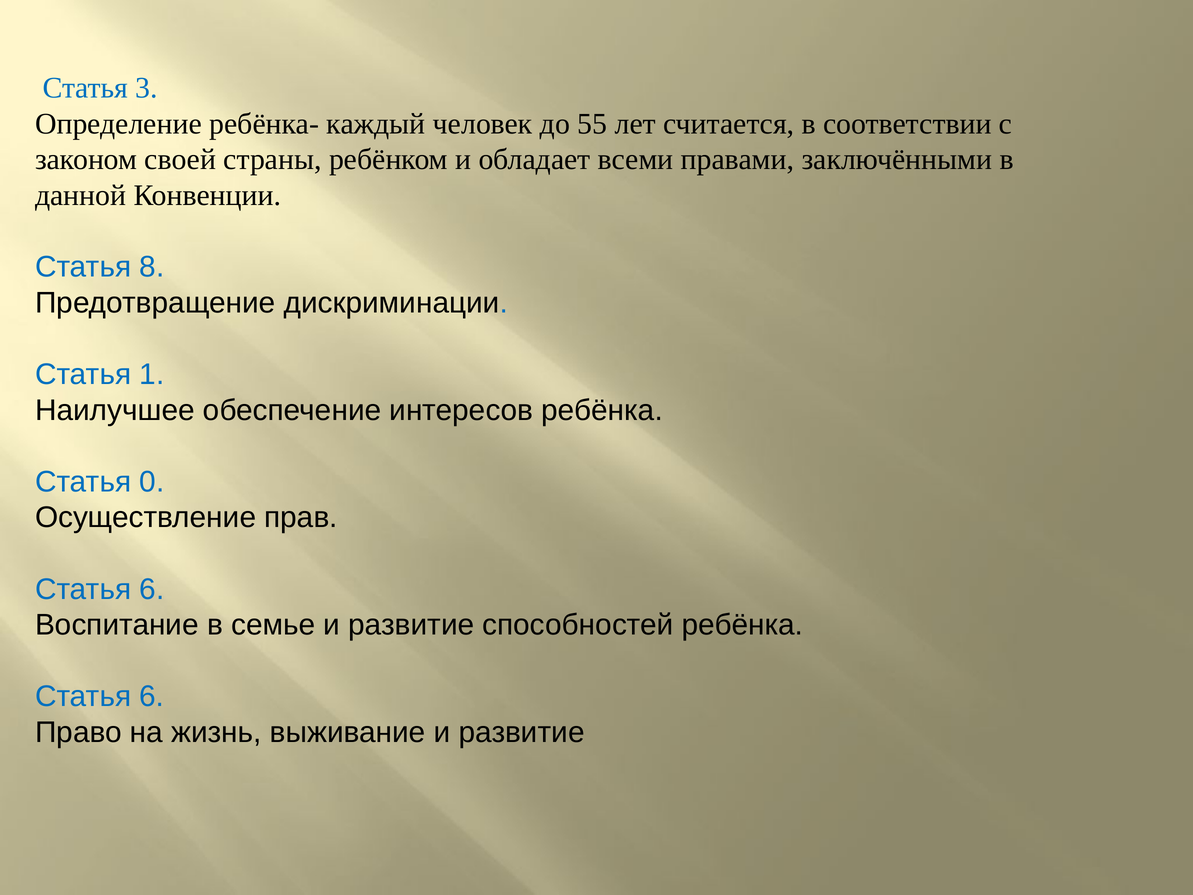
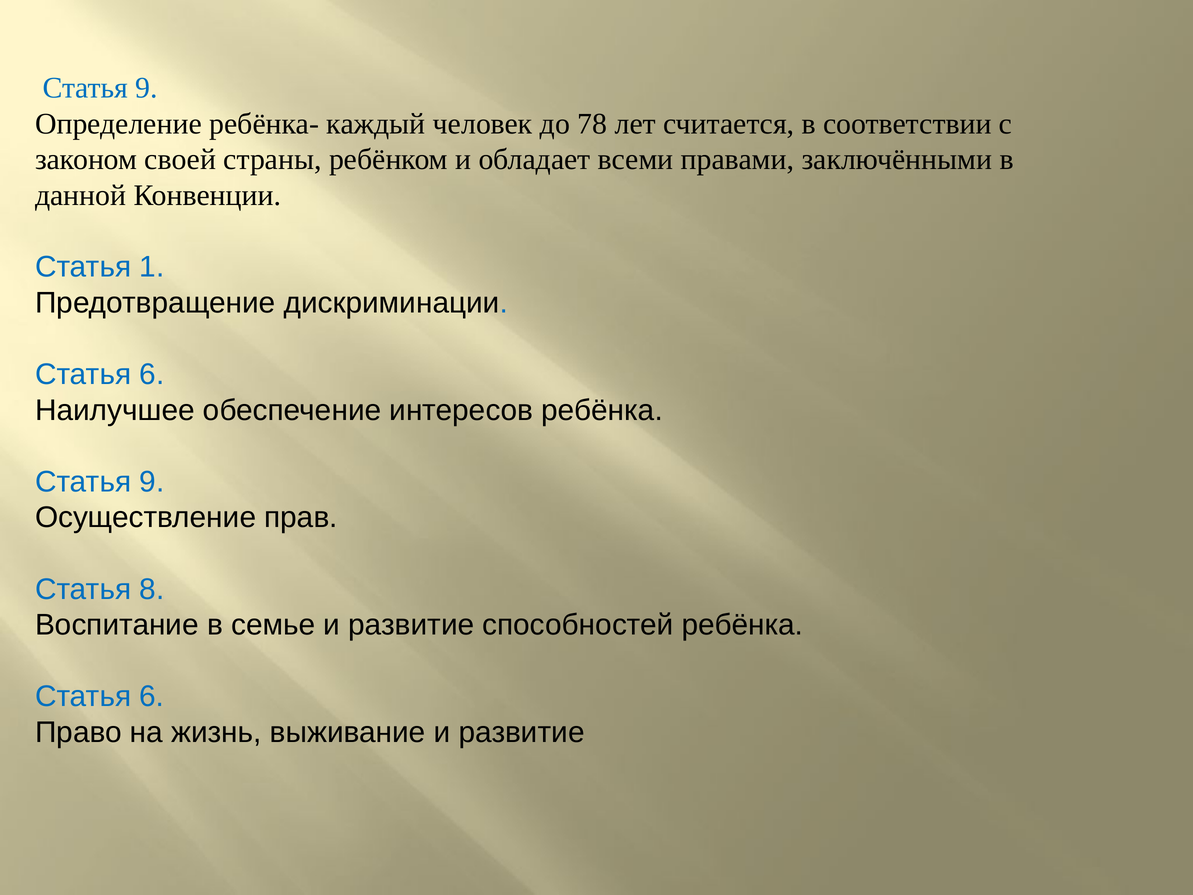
3 at (147, 88): 3 -> 9
55: 55 -> 78
8: 8 -> 1
1 at (152, 374): 1 -> 6
0 at (152, 482): 0 -> 9
6 at (152, 589): 6 -> 8
